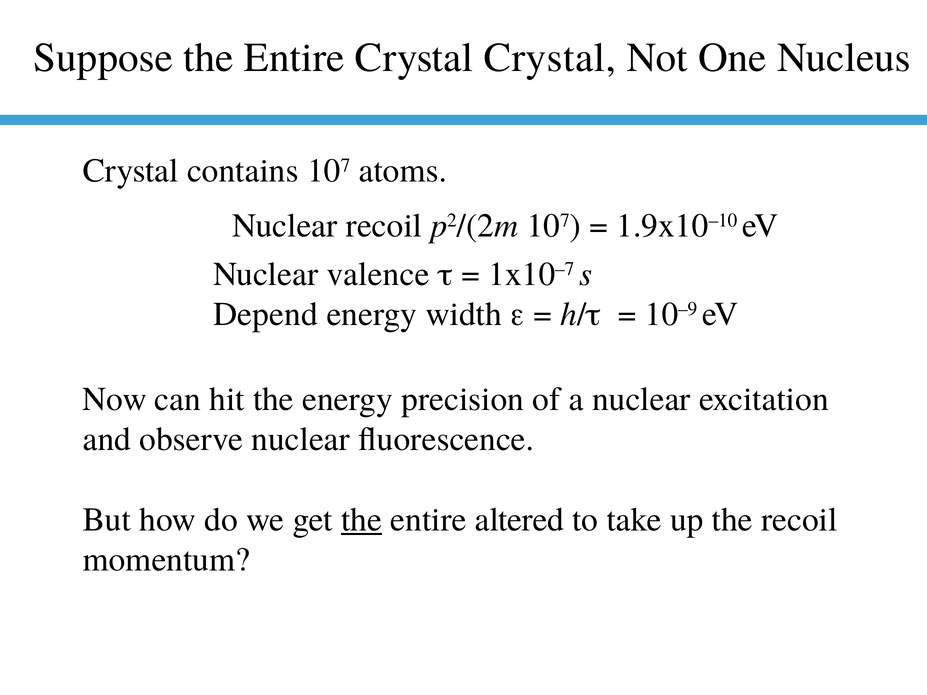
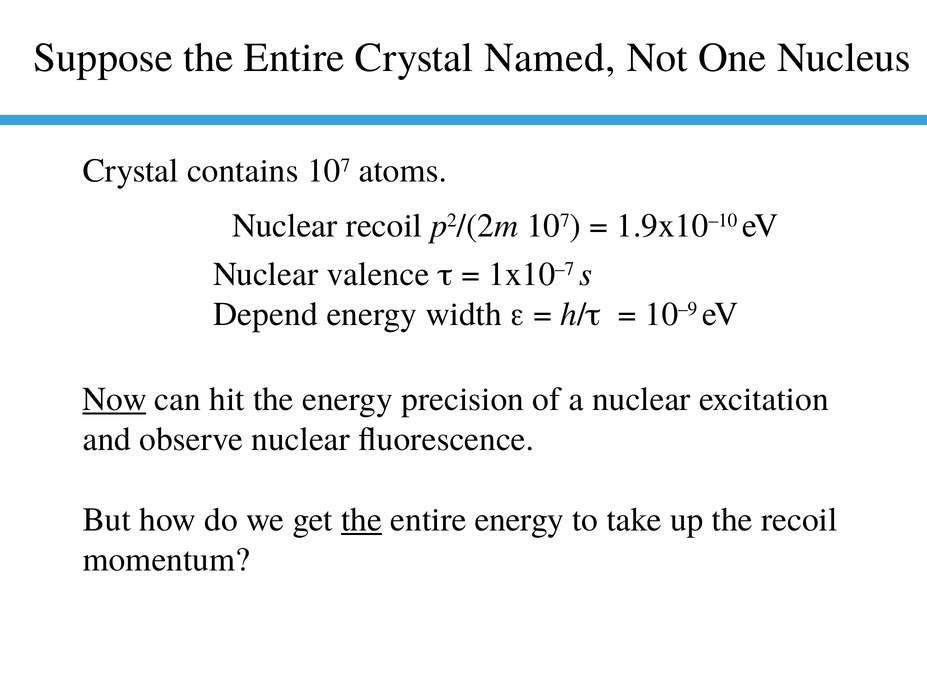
Crystal Crystal: Crystal -> Named
Now underline: none -> present
entire altered: altered -> energy
